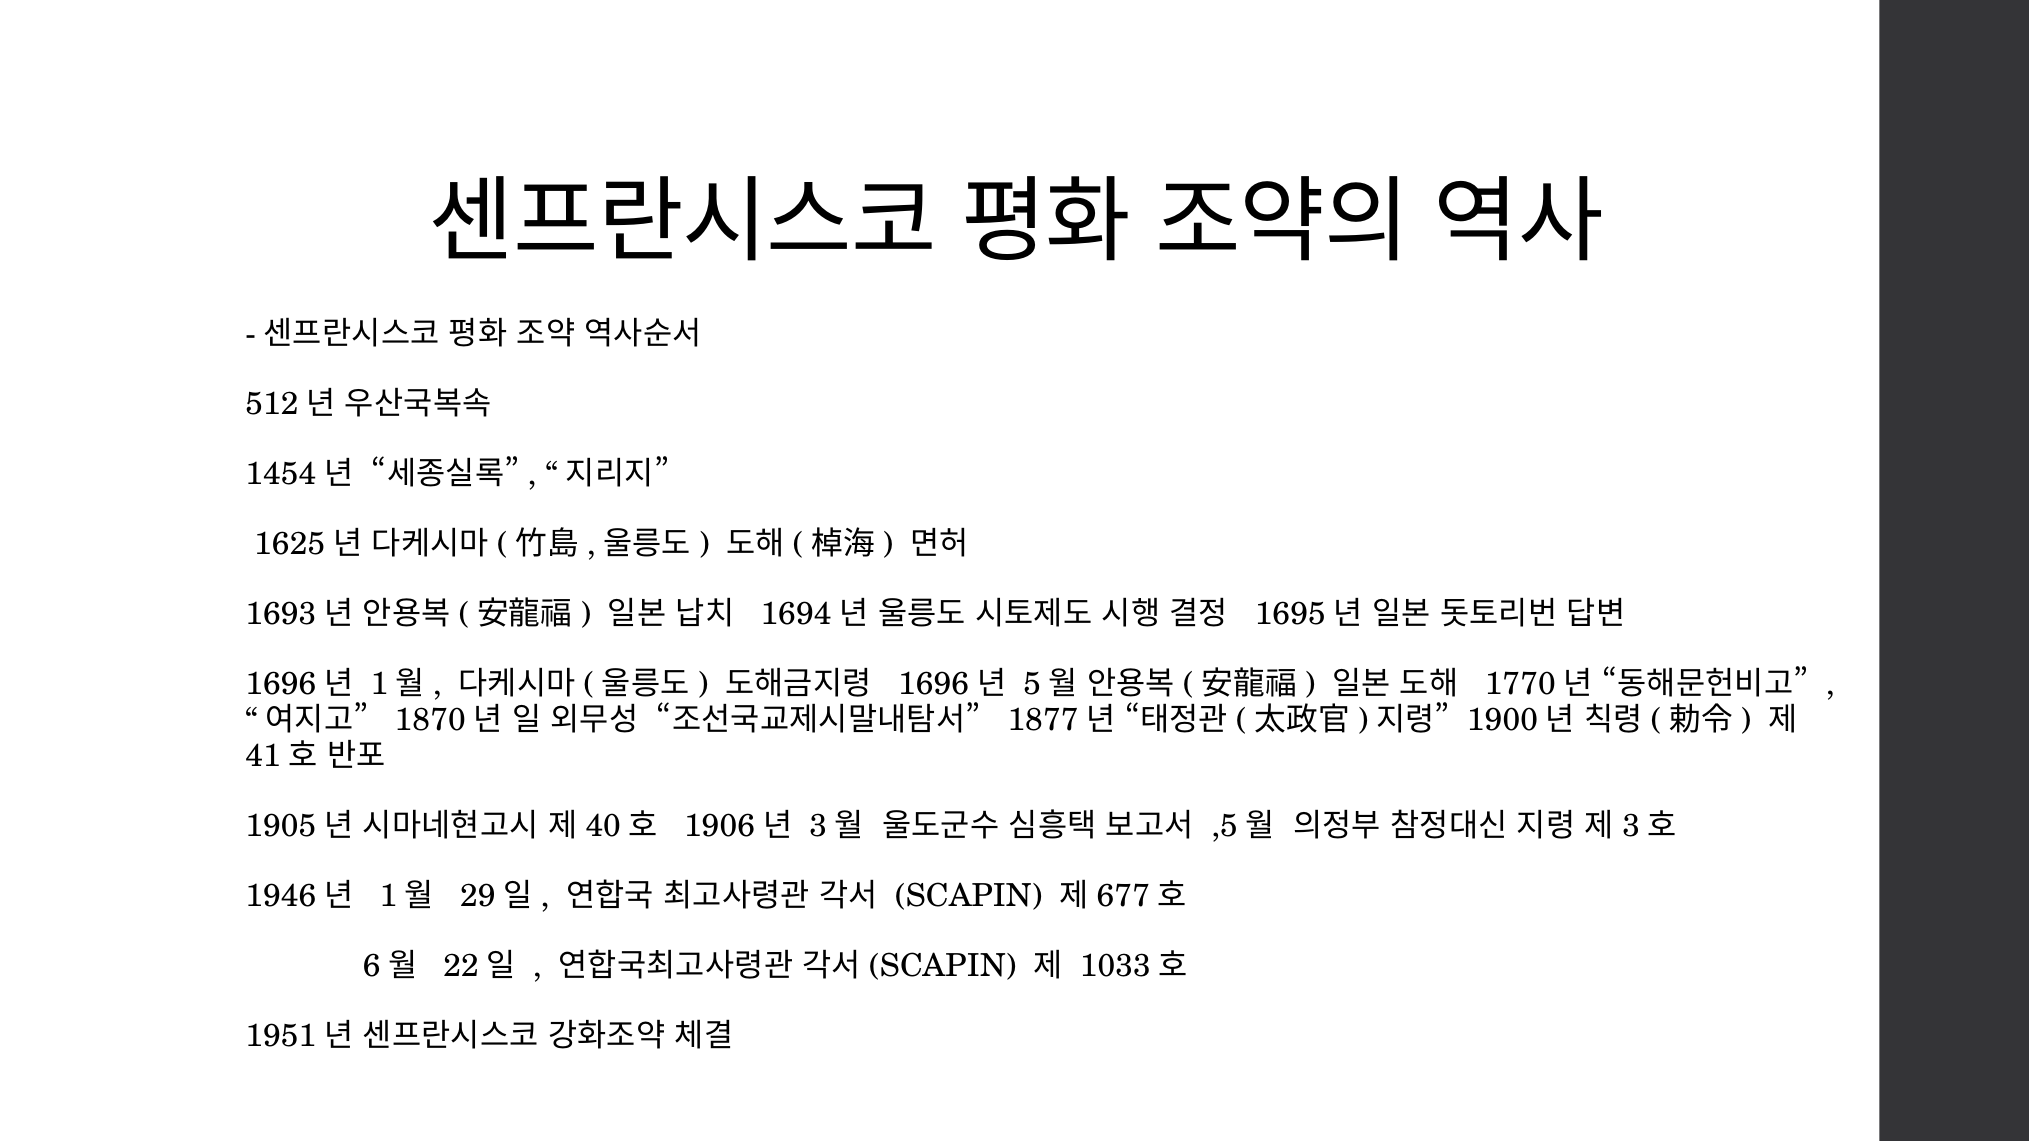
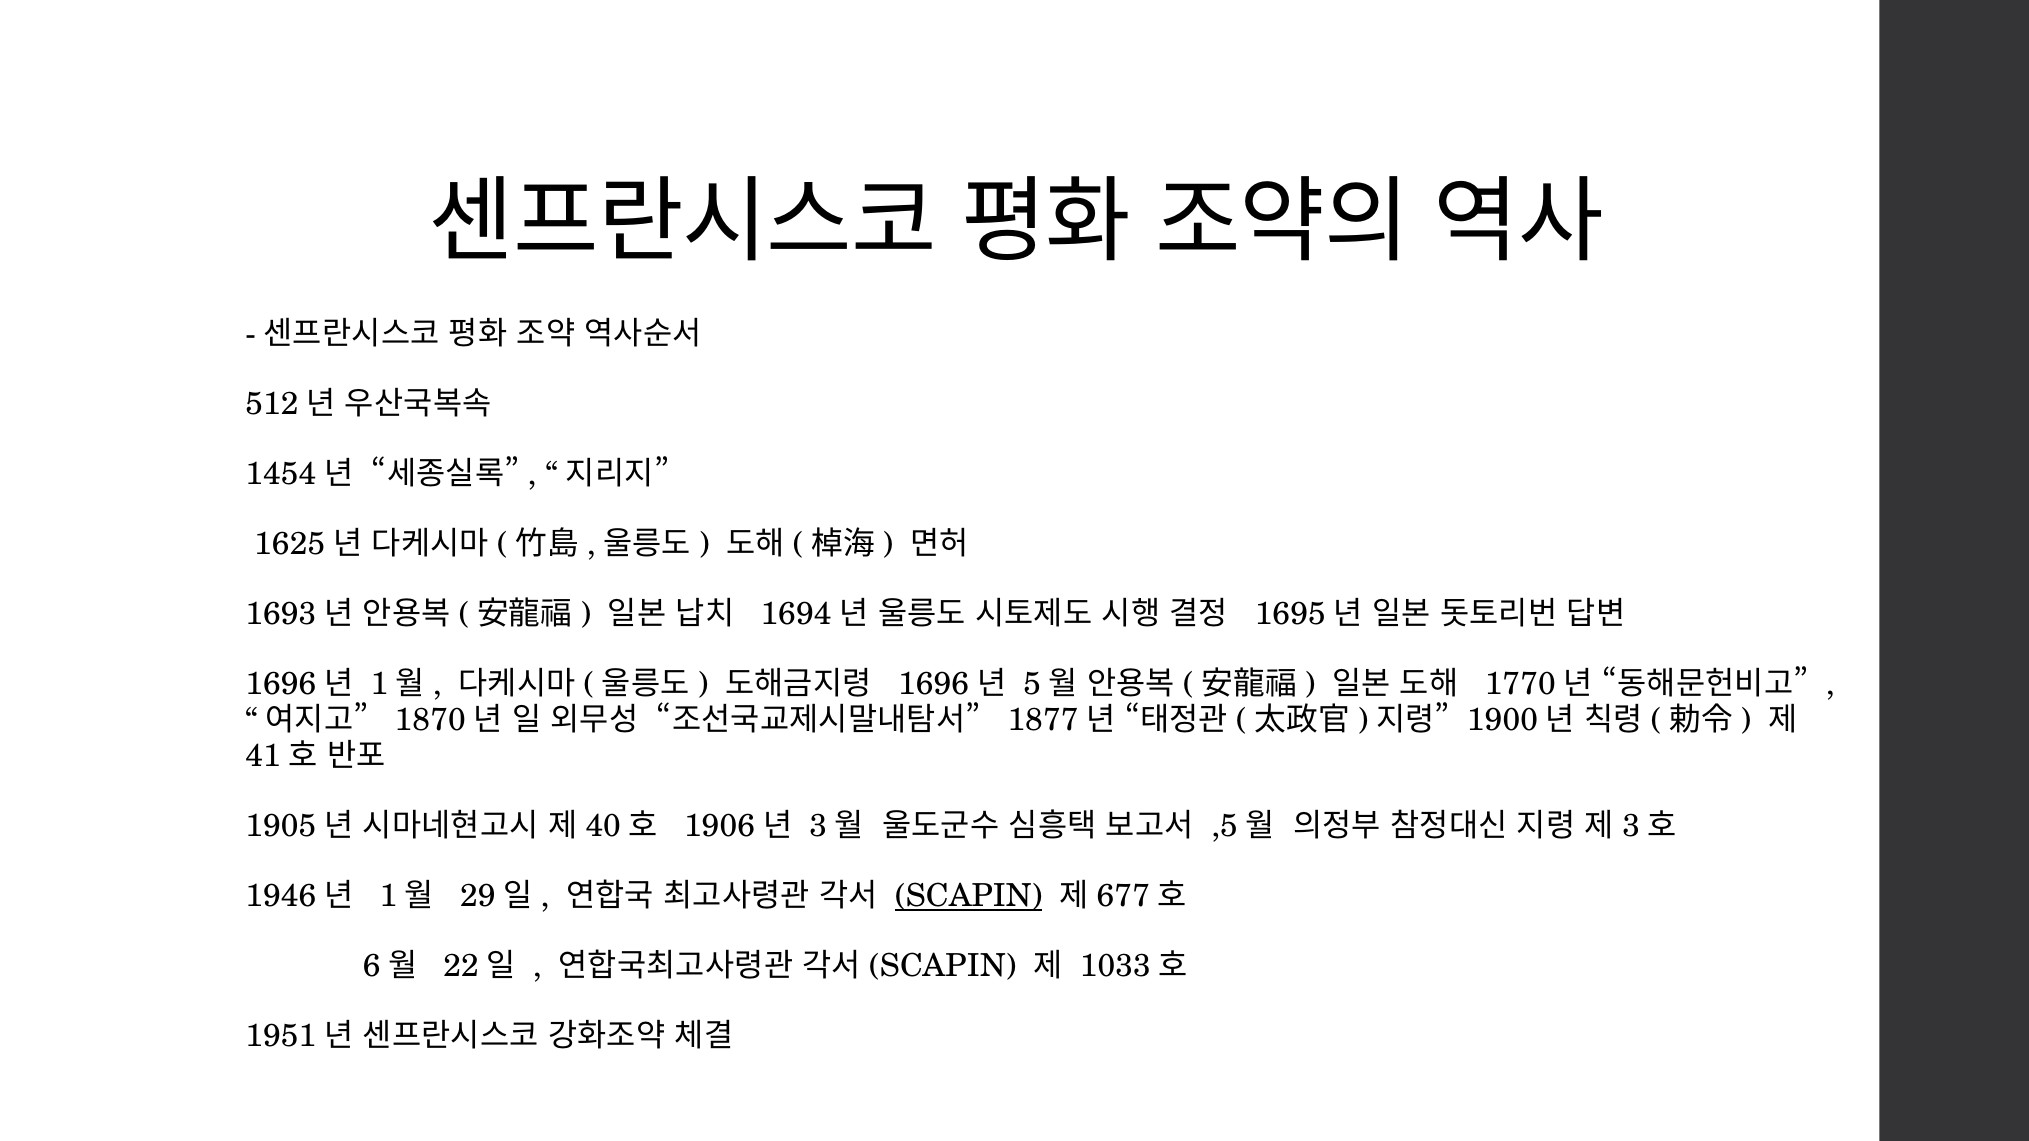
SCAPIN at (969, 897) underline: none -> present
